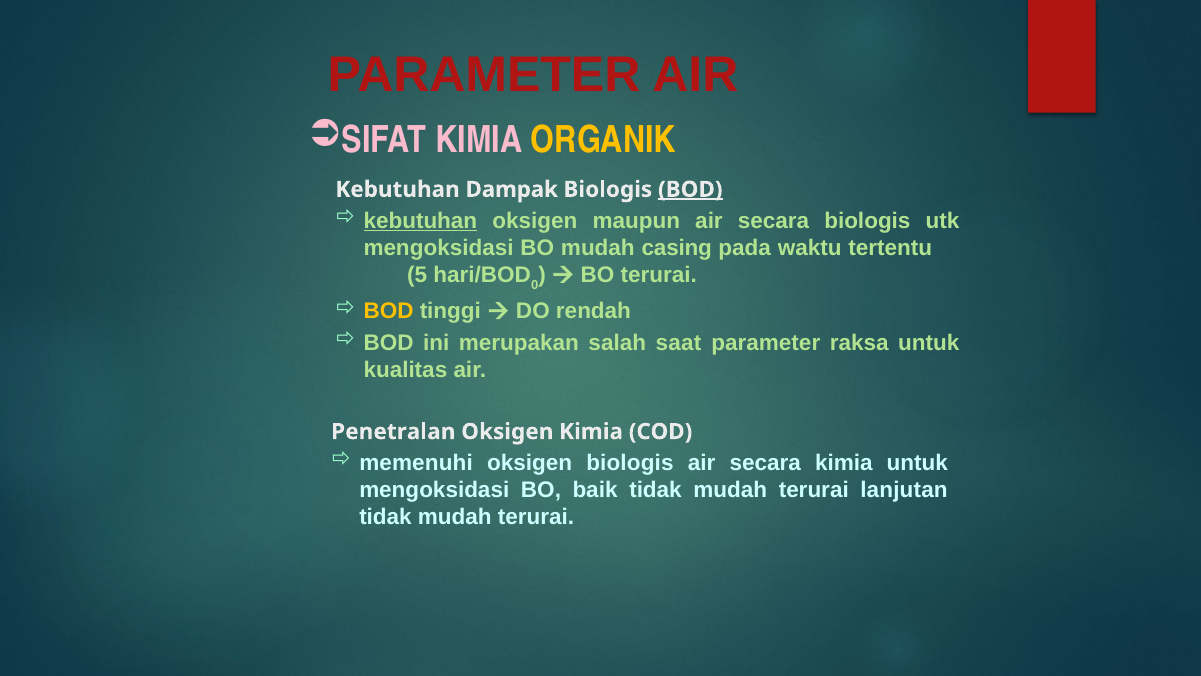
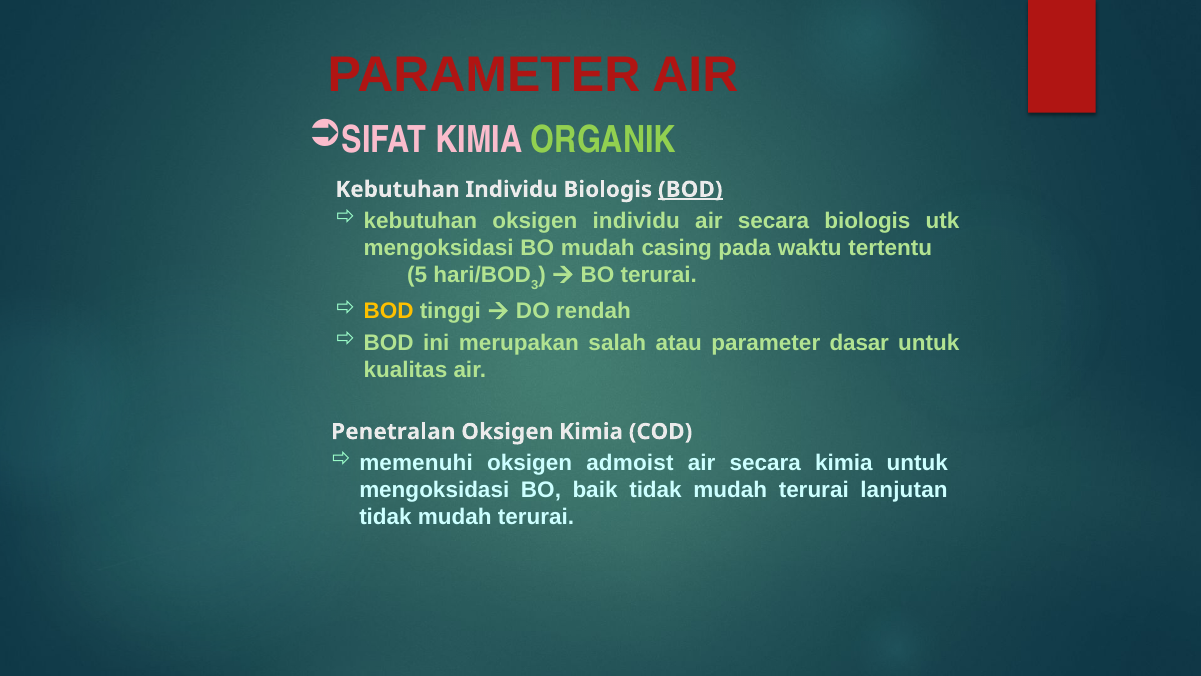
ORGANIK colour: yellow -> light green
Kebutuhan Dampak: Dampak -> Individu
kebutuhan at (420, 221) underline: present -> none
oksigen maupun: maupun -> individu
0: 0 -> 3
saat: saat -> atau
raksa: raksa -> dasar
oksigen biologis: biologis -> admoist
